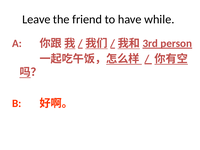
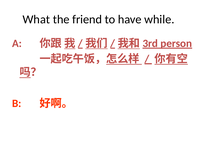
Leave: Leave -> What
